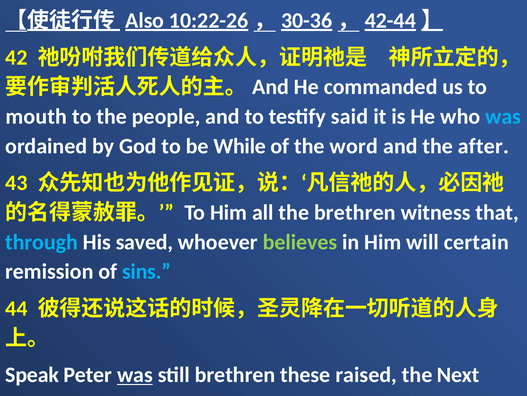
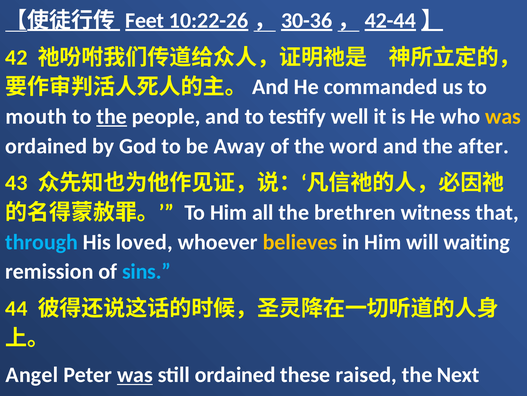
Also: Also -> Feet
the at (112, 116) underline: none -> present
said: said -> well
was at (503, 116) colour: light blue -> yellow
While: While -> Away
saved: saved -> loved
believes colour: light green -> yellow
certain: certain -> waiting
Speak: Speak -> Angel
still brethren: brethren -> ordained
